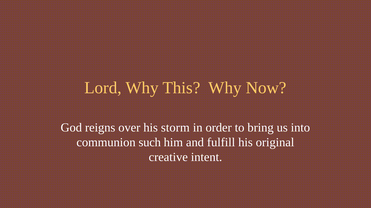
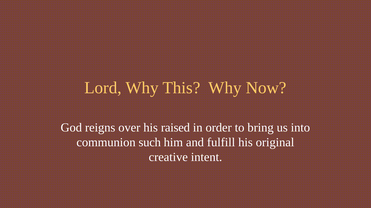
storm: storm -> raised
